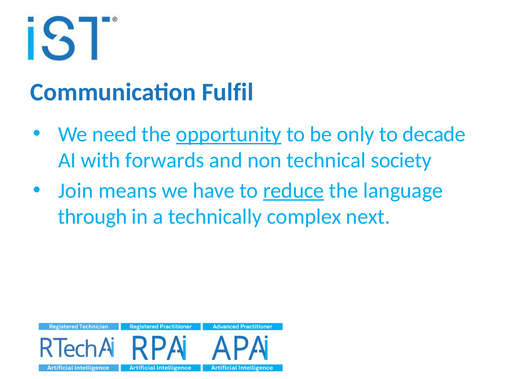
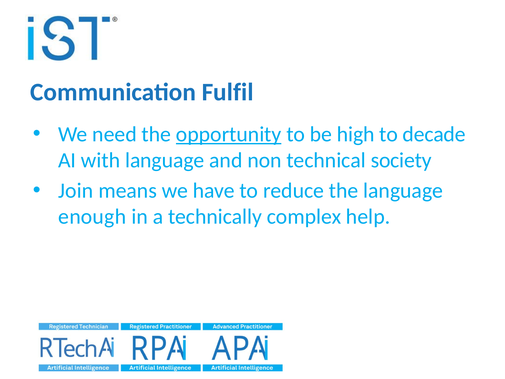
only: only -> high
with forwards: forwards -> language
reduce underline: present -> none
through: through -> enough
next: next -> help
